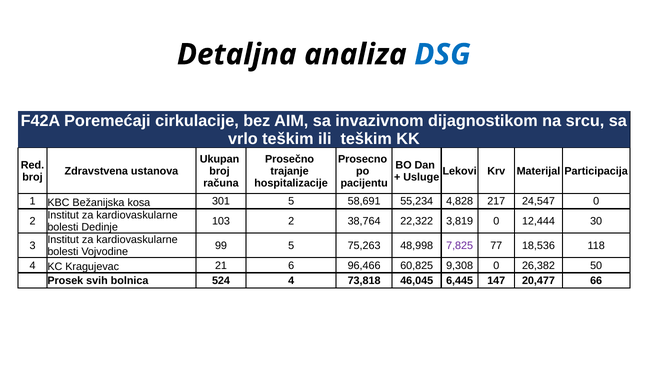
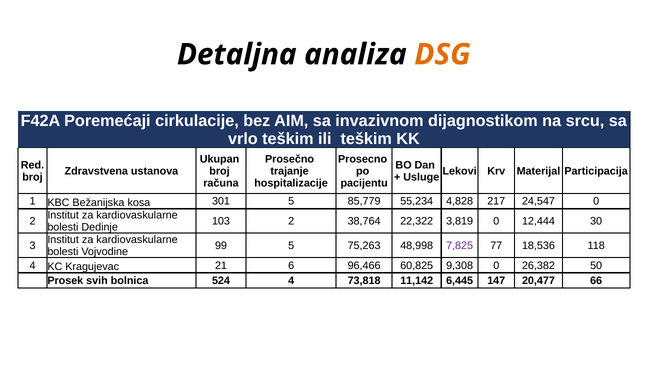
DSG colour: blue -> orange
58,691: 58,691 -> 85,779
46,045: 46,045 -> 11,142
